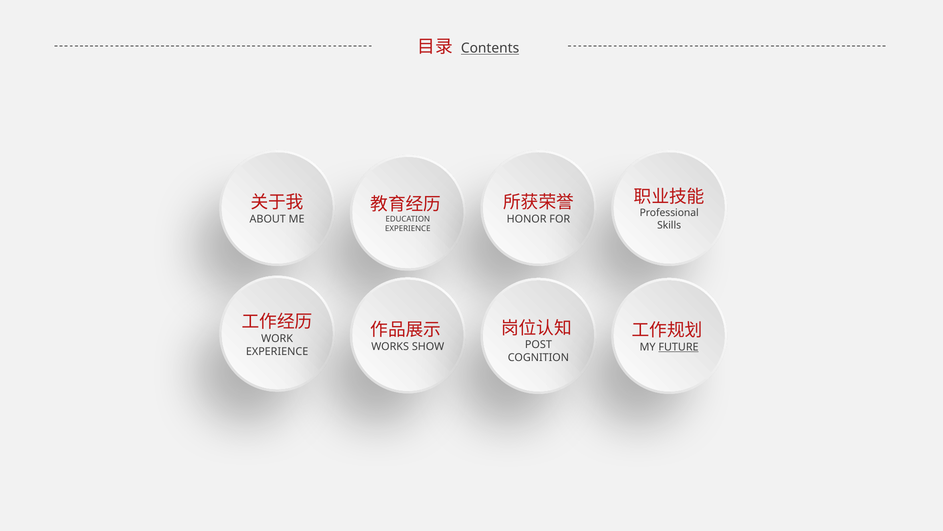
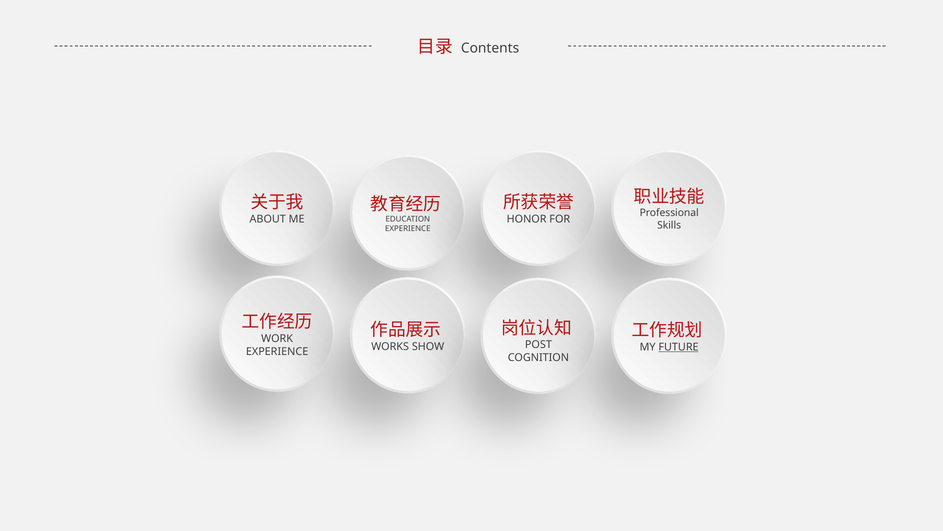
Contents underline: present -> none
